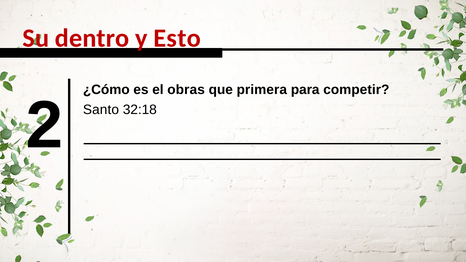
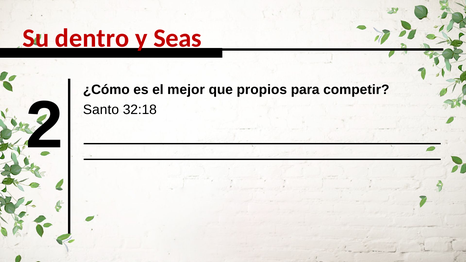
Esto: Esto -> Seas
obras: obras -> mejor
primera: primera -> propios
